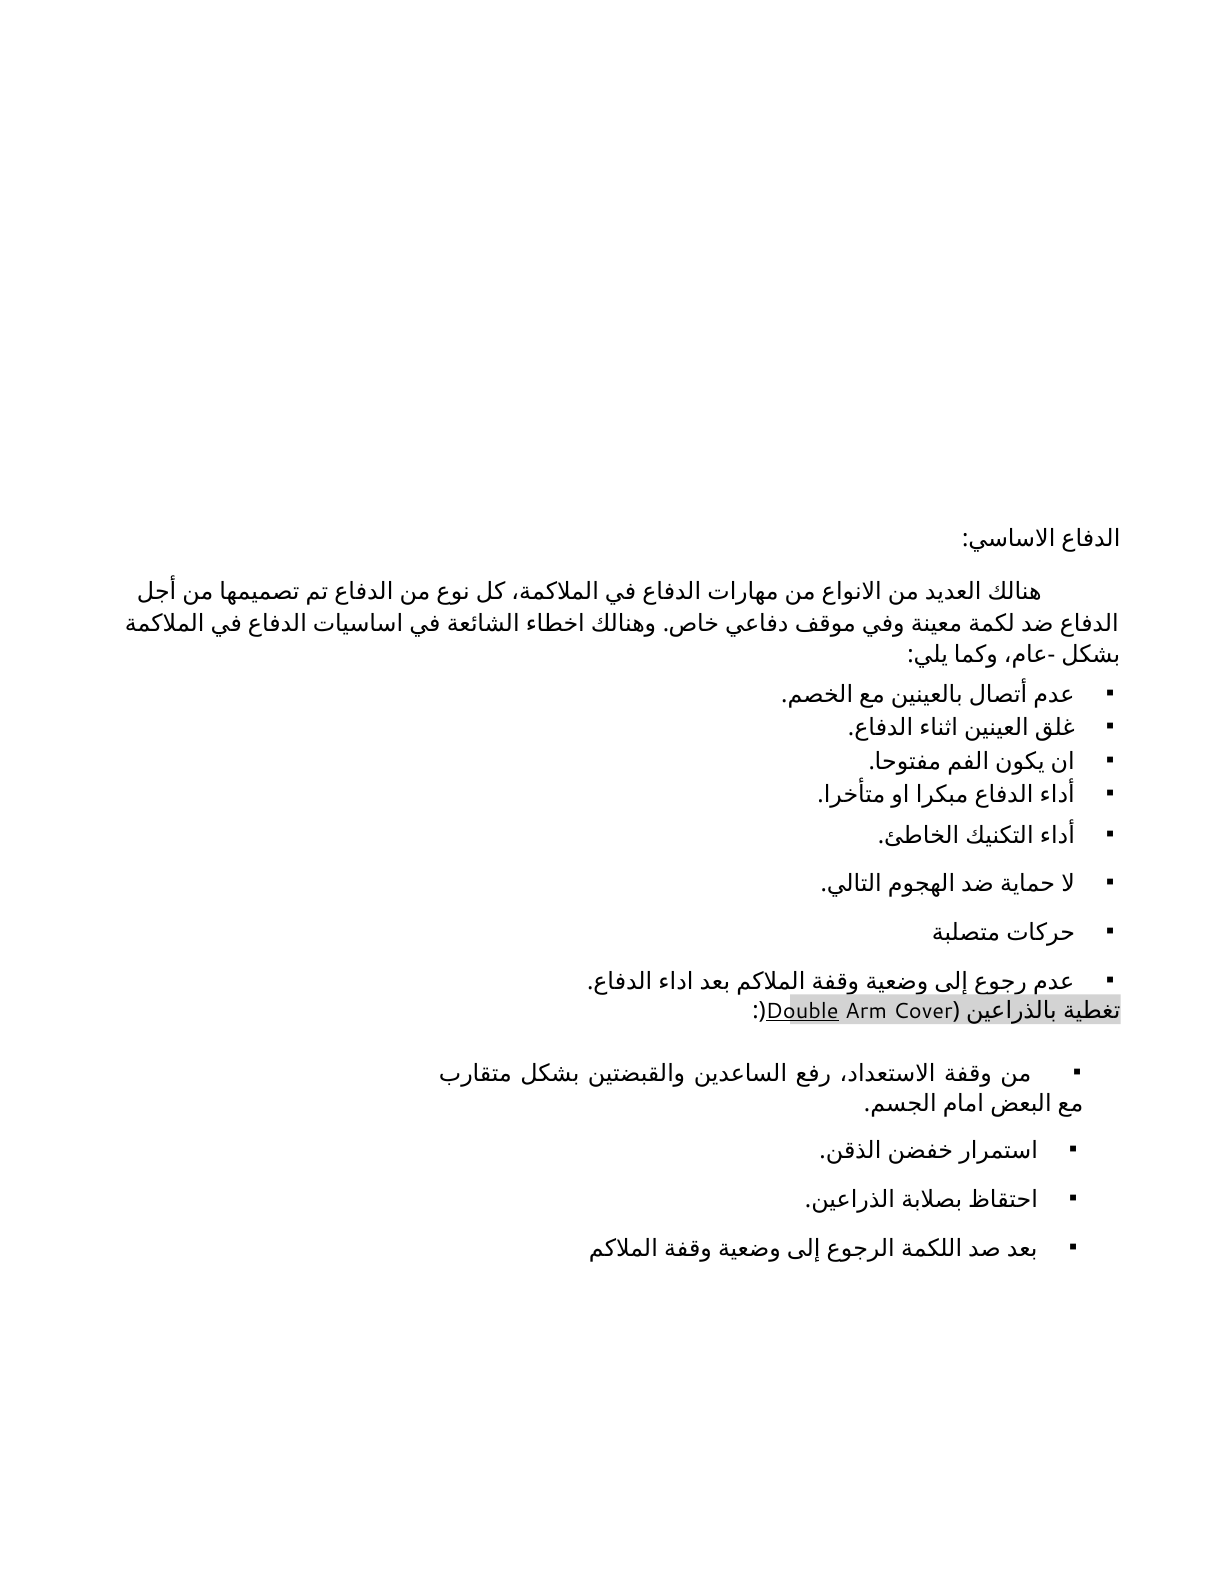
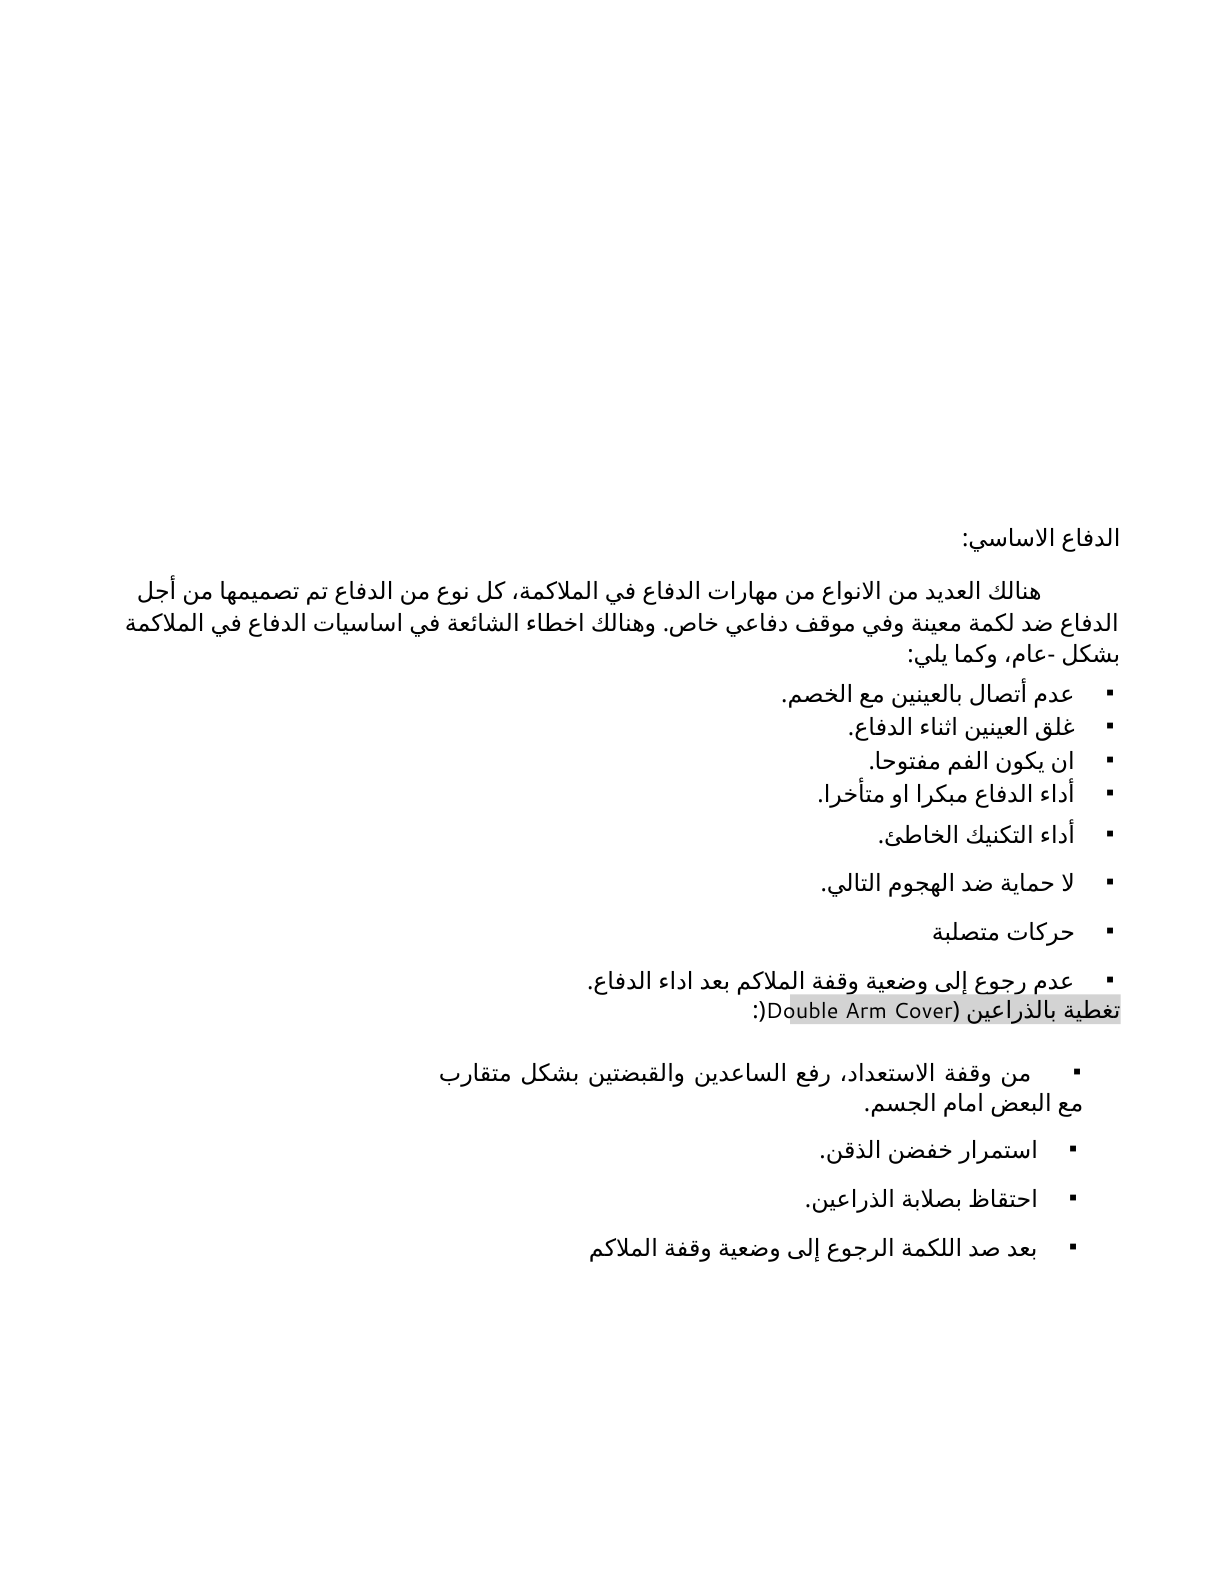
Double underline: present -> none
